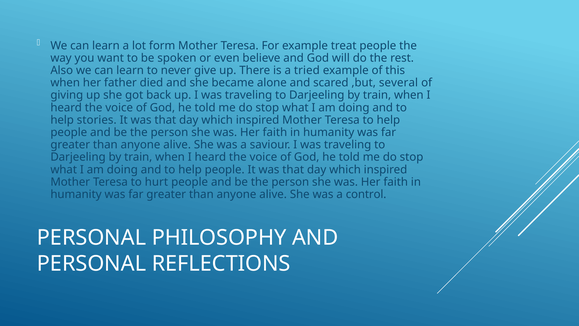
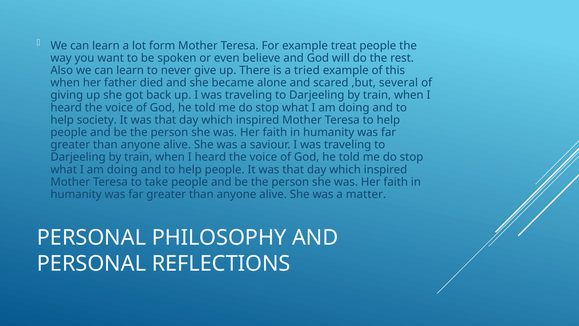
stories: stories -> society
hurt: hurt -> take
control: control -> matter
